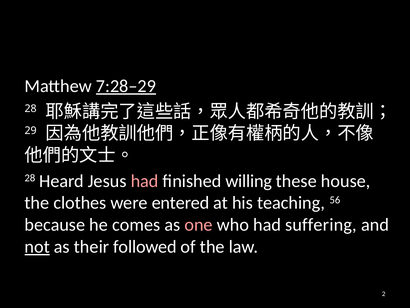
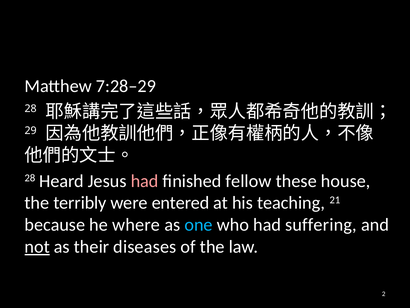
7:28–29 underline: present -> none
willing: willing -> fellow
clothes: clothes -> terribly
56: 56 -> 21
comes: comes -> where
one colour: pink -> light blue
followed: followed -> diseases
